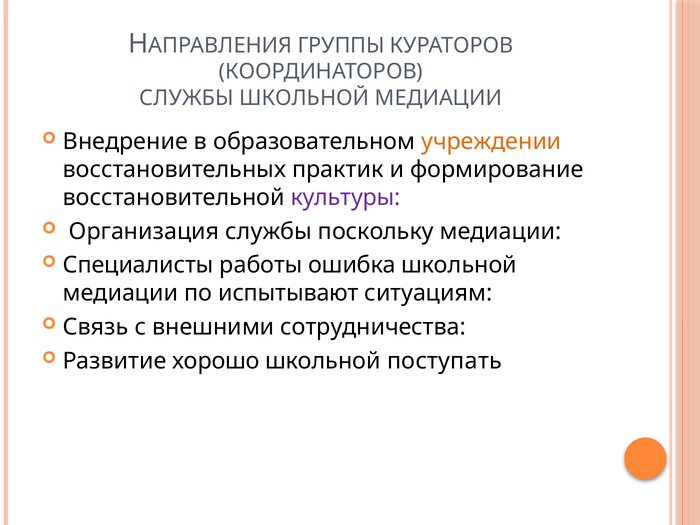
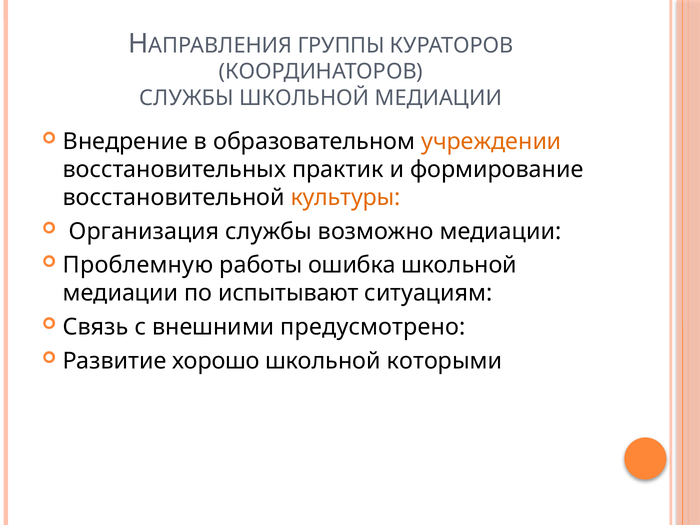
культуры colour: purple -> orange
поскольку: поскольку -> возможно
Специалисты: Специалисты -> Проблемную
сотрудничества: сотрудничества -> предусмотрено
поступать: поступать -> которыми
